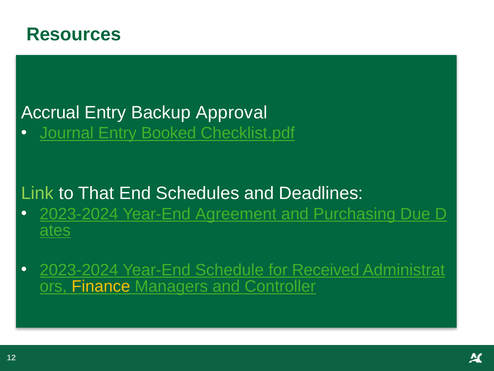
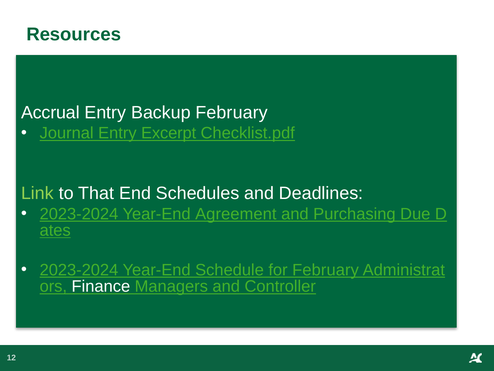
Backup Approval: Approval -> February
Booked: Booked -> Excerpt
for Received: Received -> February
Finance colour: yellow -> white
